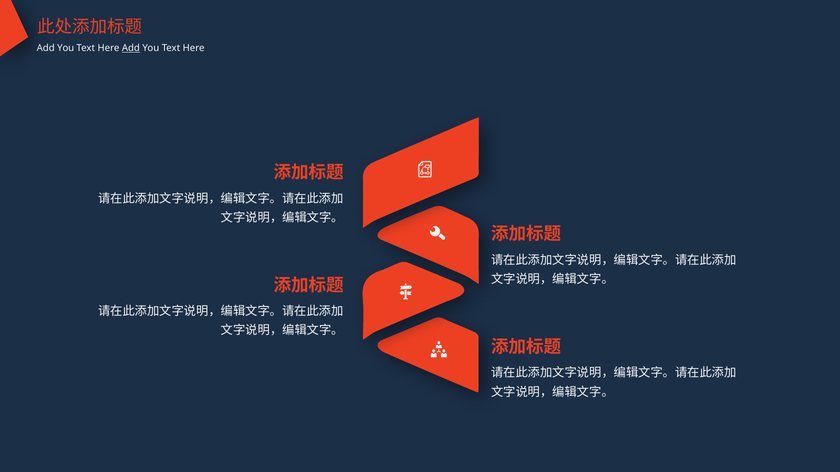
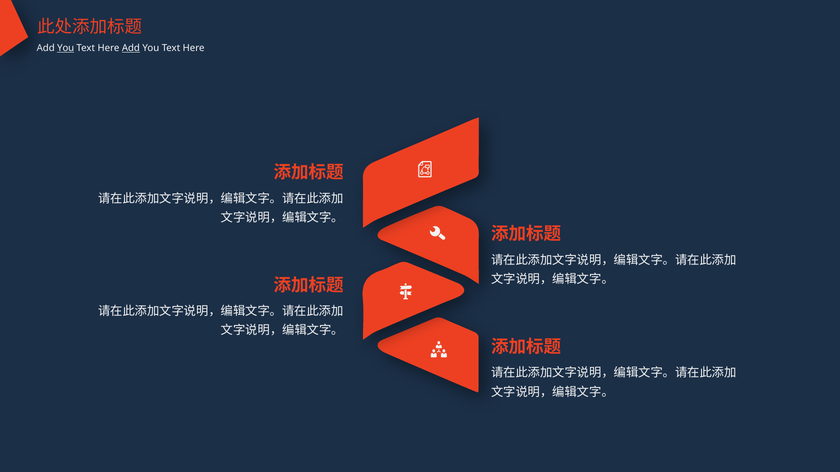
You at (66, 48) underline: none -> present
